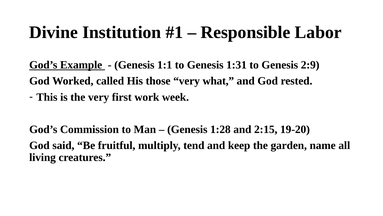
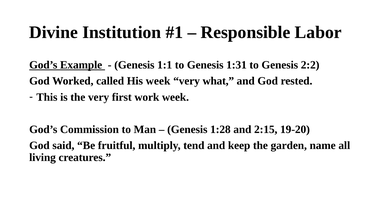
2:9: 2:9 -> 2:2
His those: those -> week
